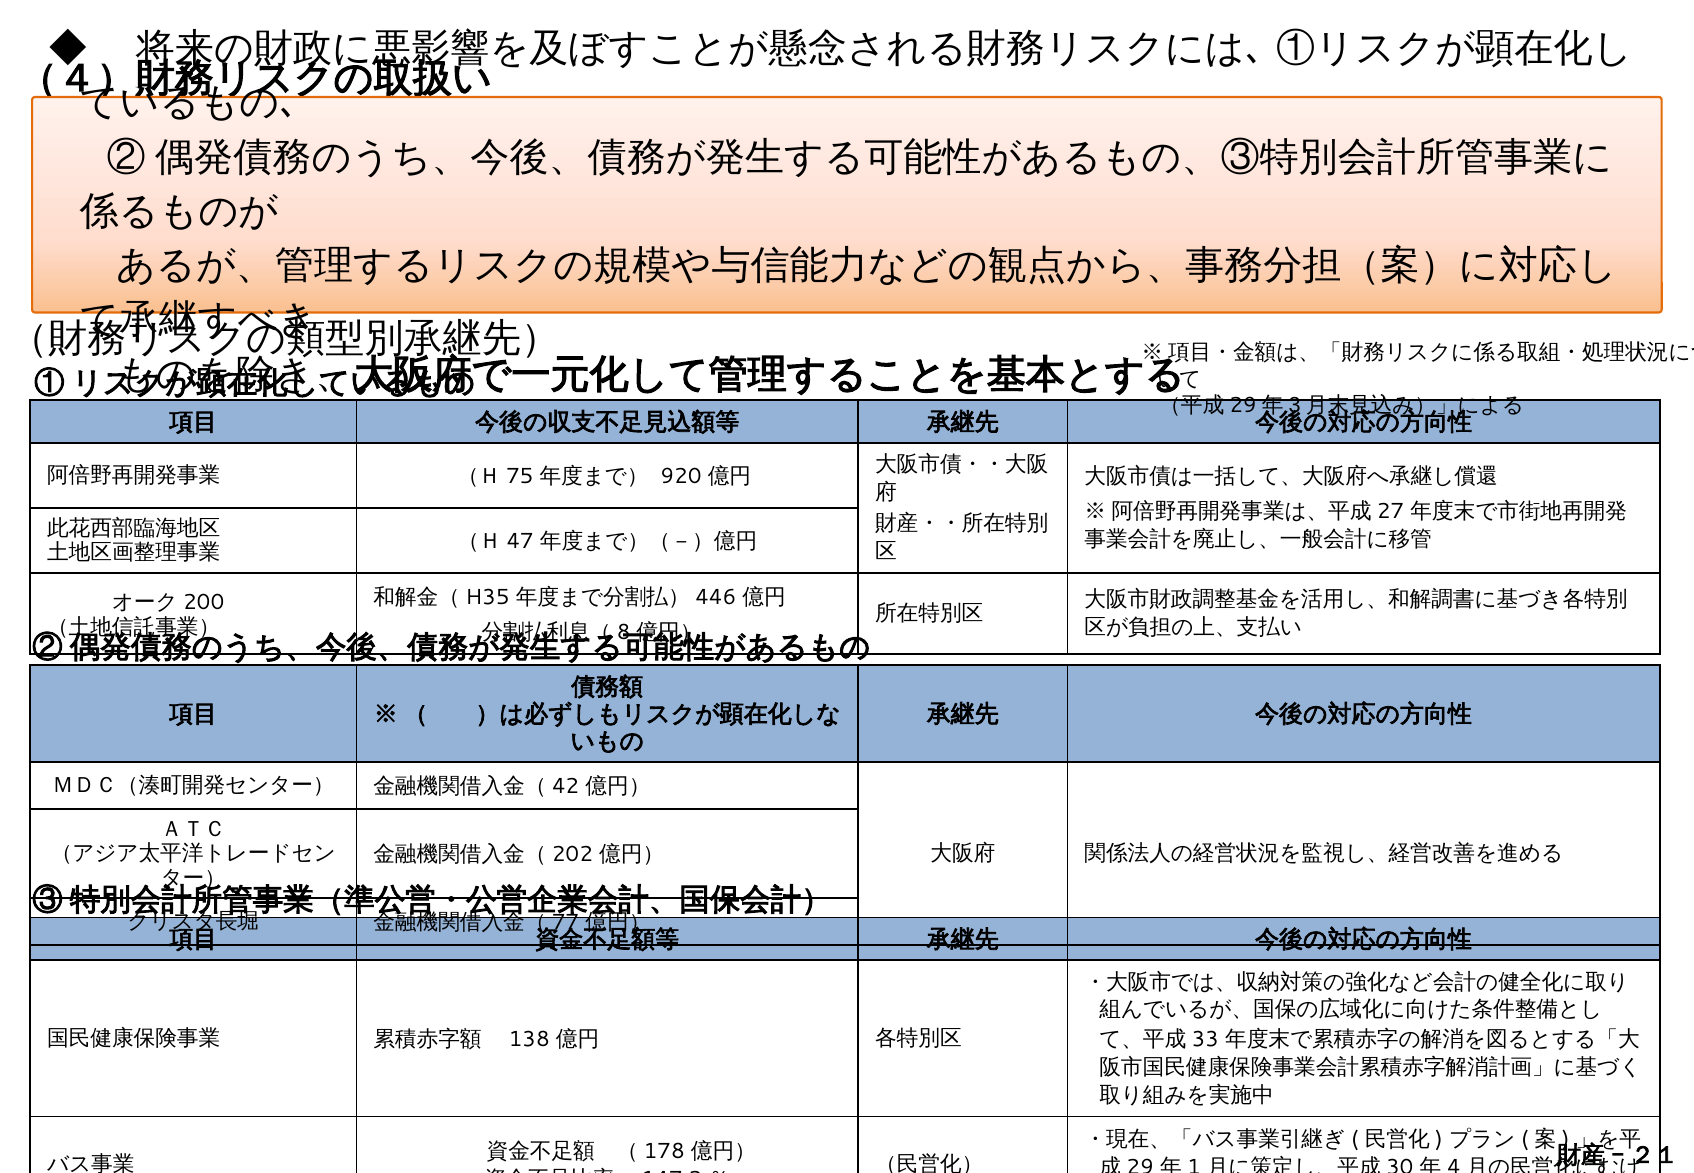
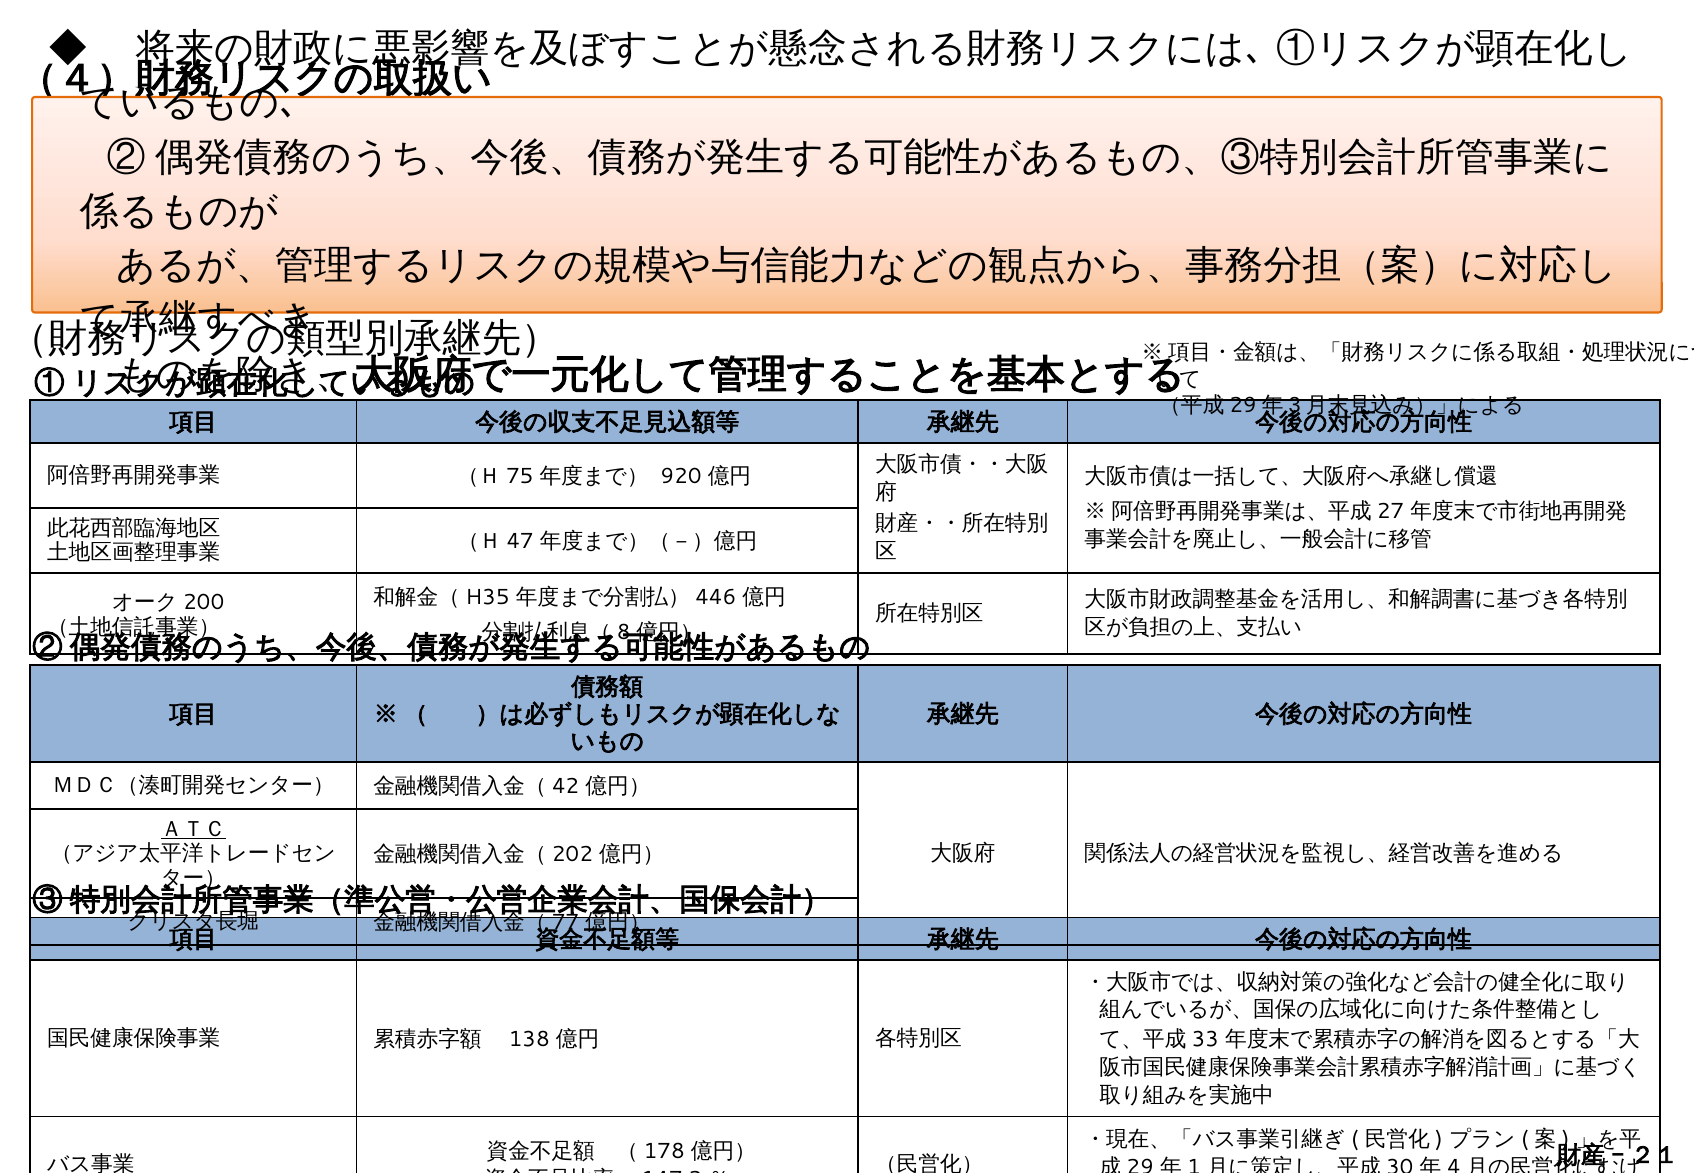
ＡＴＣ underline: none -> present
